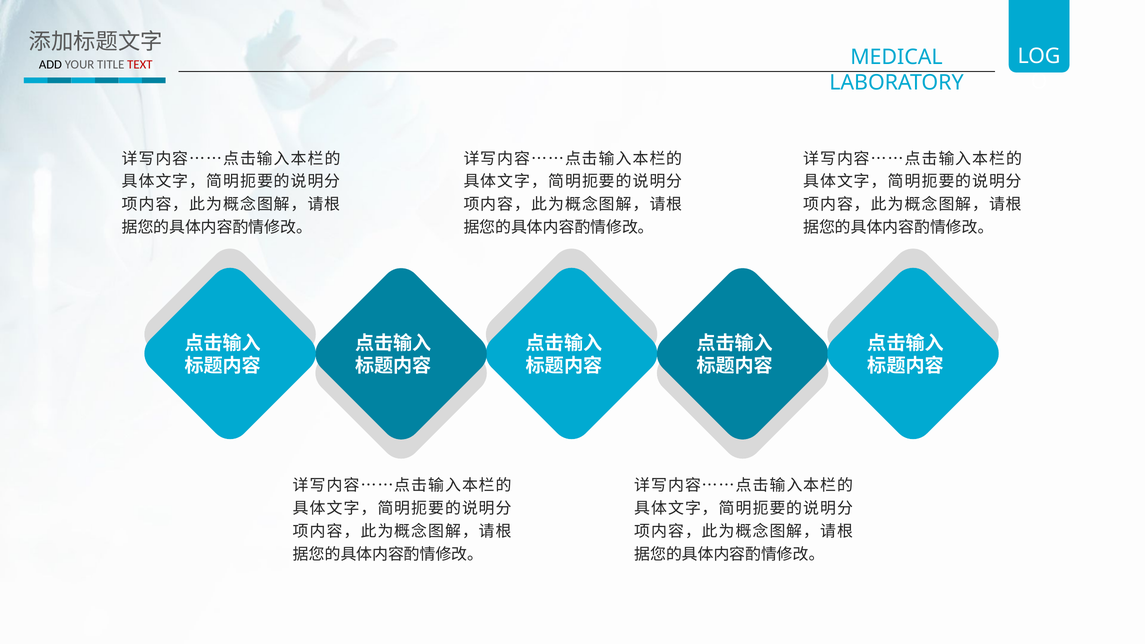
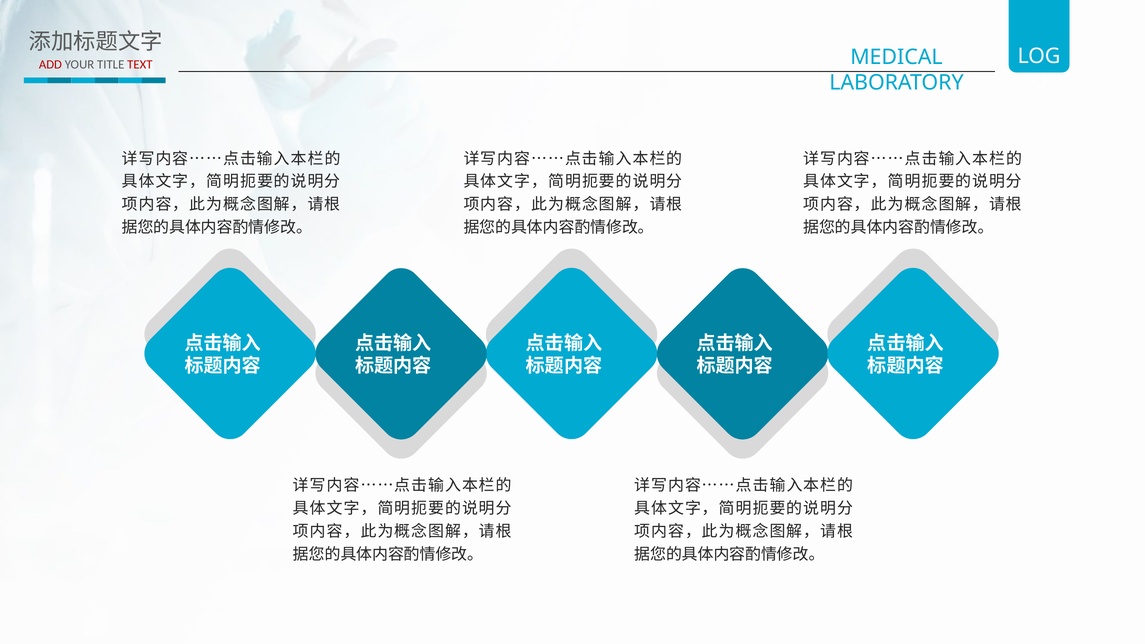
ADD colour: black -> red
